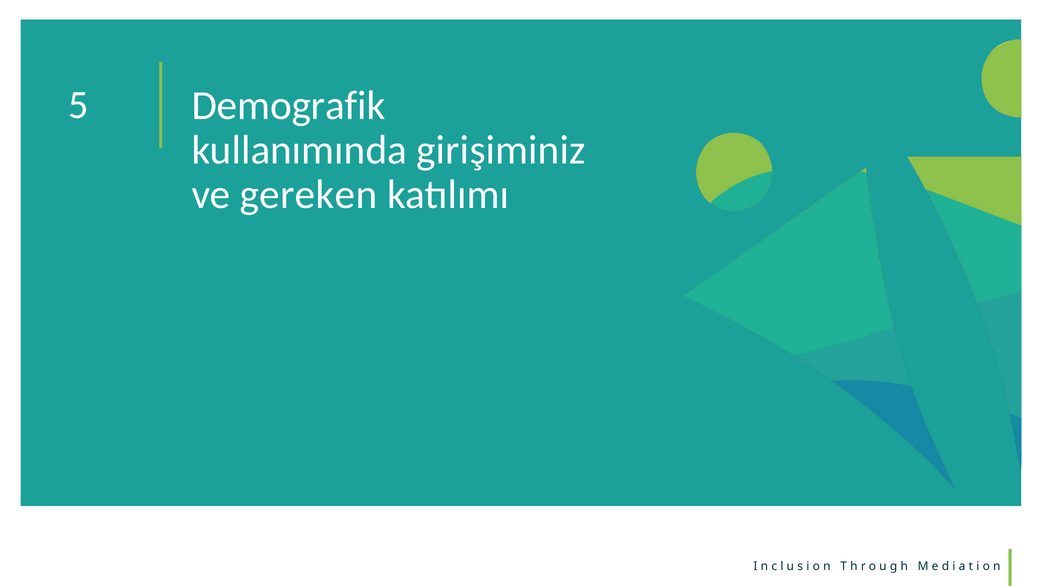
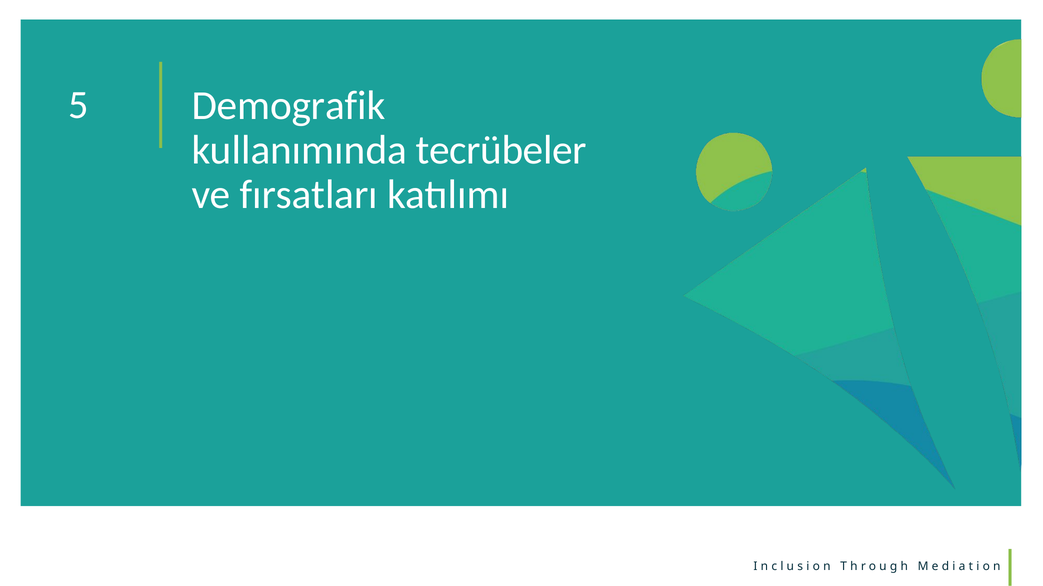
girişiminiz: girişiminiz -> tecrübeler
gereken: gereken -> fırsatları
